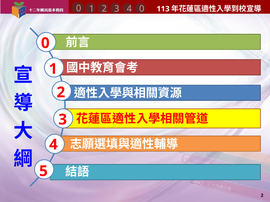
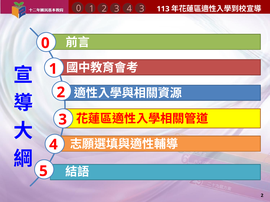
4 0: 0 -> 3
